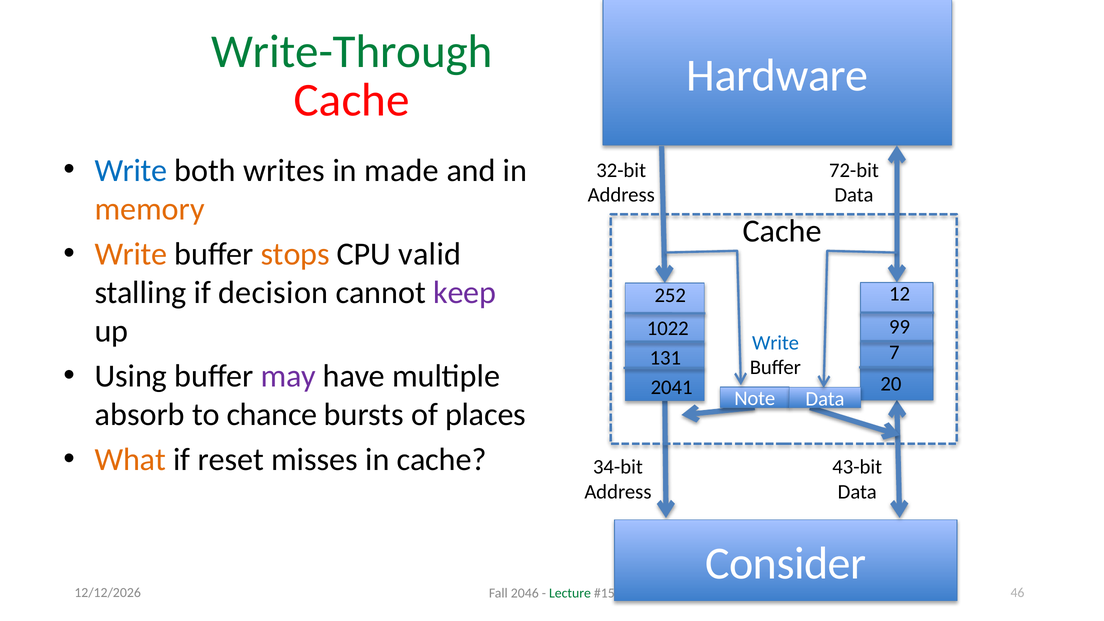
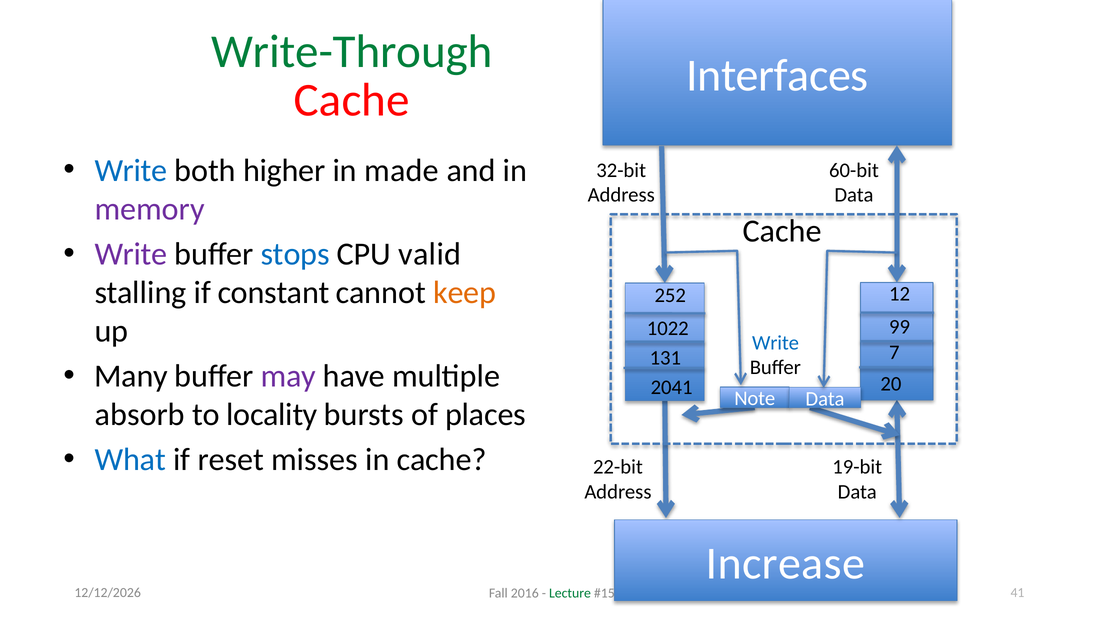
Hardware: Hardware -> Interfaces
writes: writes -> higher
72-bit: 72-bit -> 60-bit
memory colour: orange -> purple
Write at (131, 254) colour: orange -> purple
stops colour: orange -> blue
decision: decision -> constant
keep colour: purple -> orange
Using: Using -> Many
chance: chance -> locality
What colour: orange -> blue
34-bit: 34-bit -> 22-bit
43-bit: 43-bit -> 19-bit
Consider: Consider -> Increase
2046: 2046 -> 2016
46: 46 -> 41
